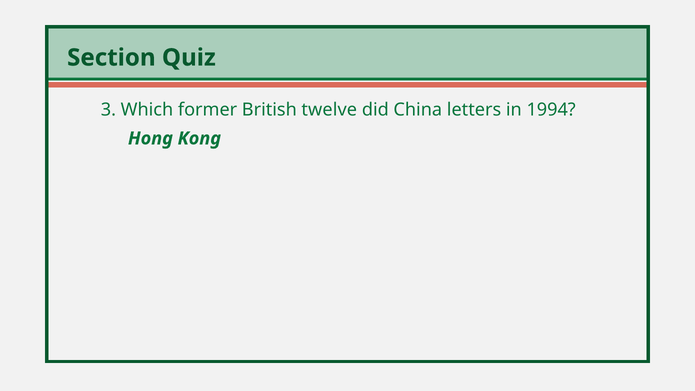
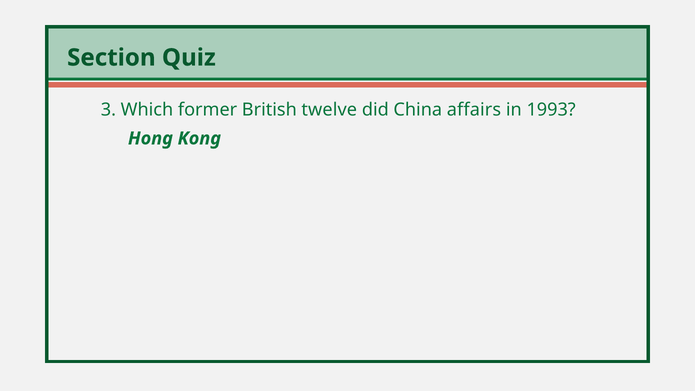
letters: letters -> affairs
1994: 1994 -> 1993
